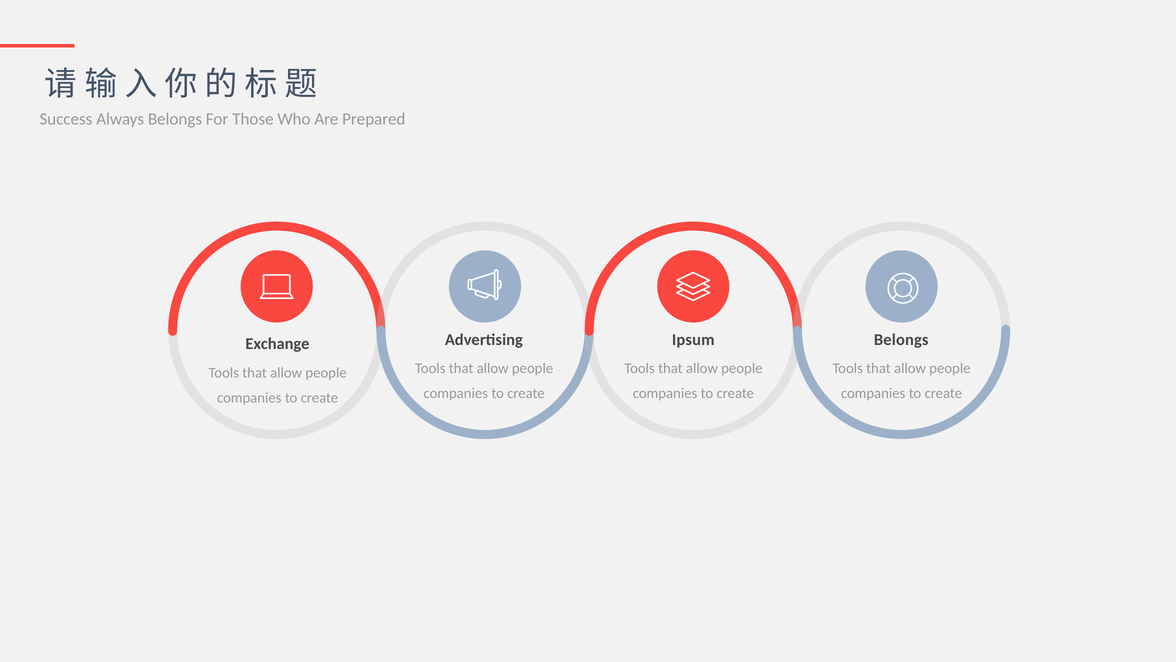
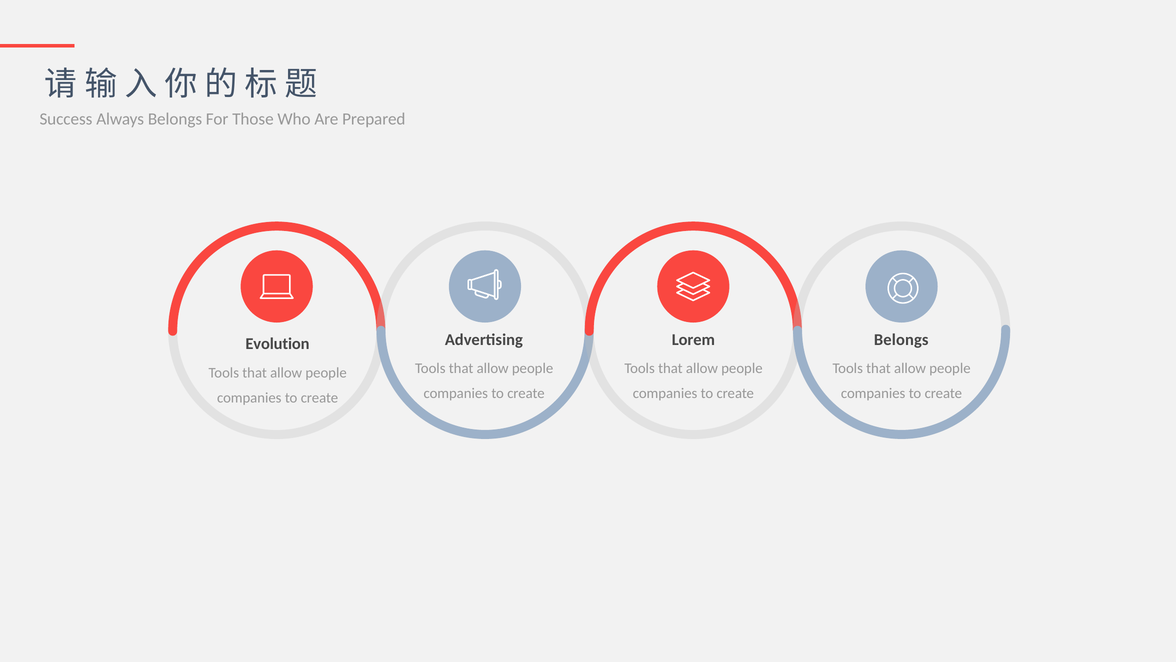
Ipsum: Ipsum -> Lorem
Exchange: Exchange -> Evolution
